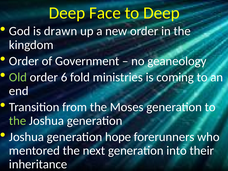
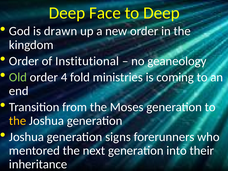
Government: Government -> Institutional
6: 6 -> 4
the at (18, 121) colour: light green -> yellow
hope: hope -> signs
